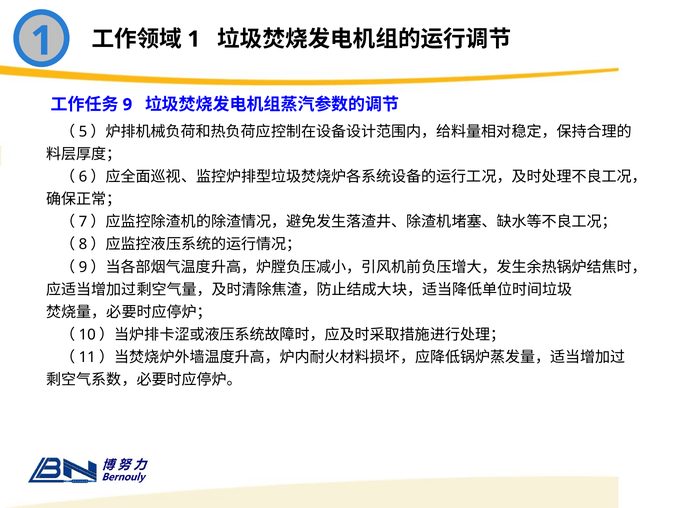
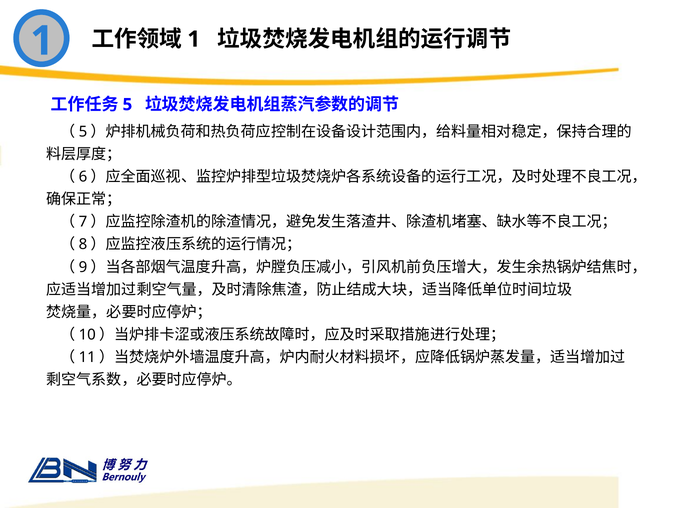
9: 9 -> 5
